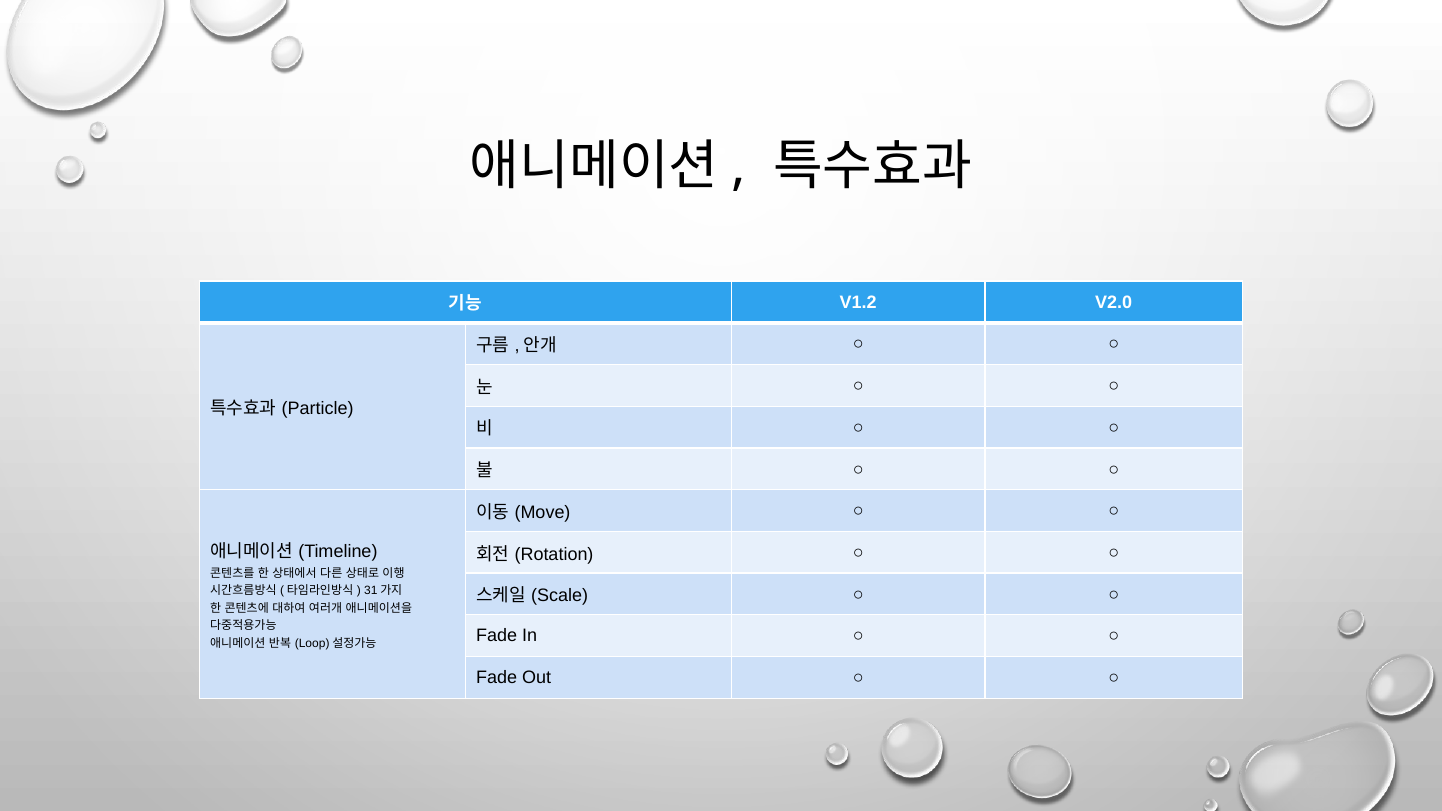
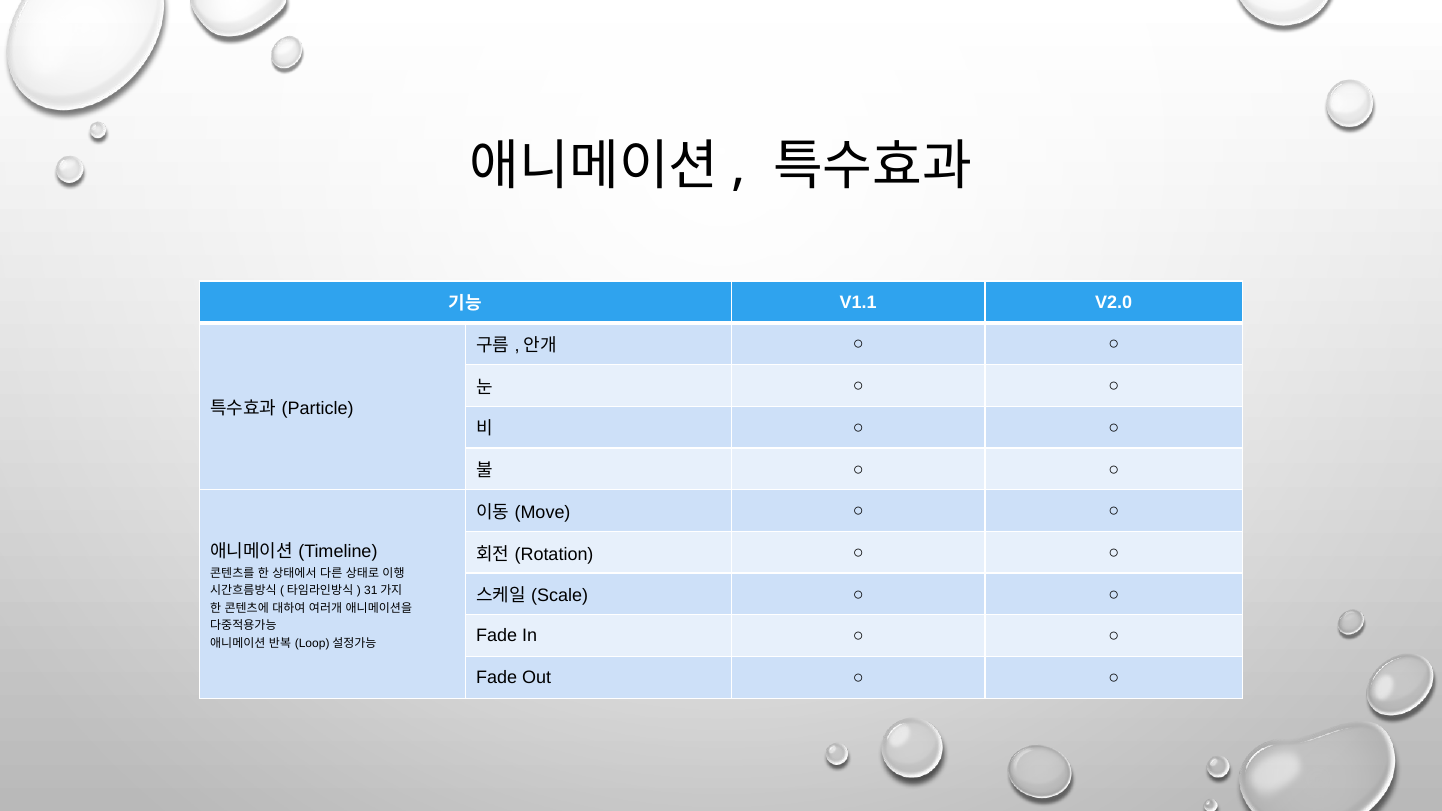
V1.2: V1.2 -> V1.1
